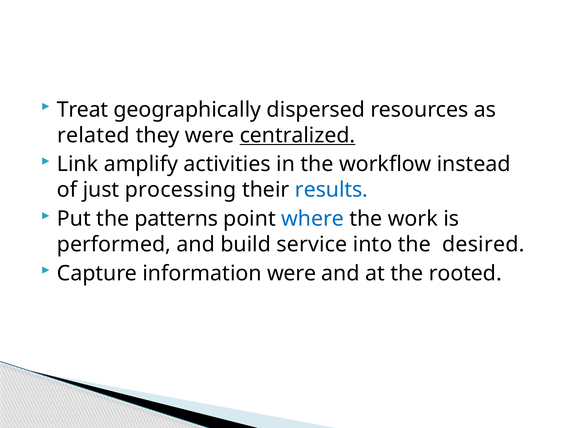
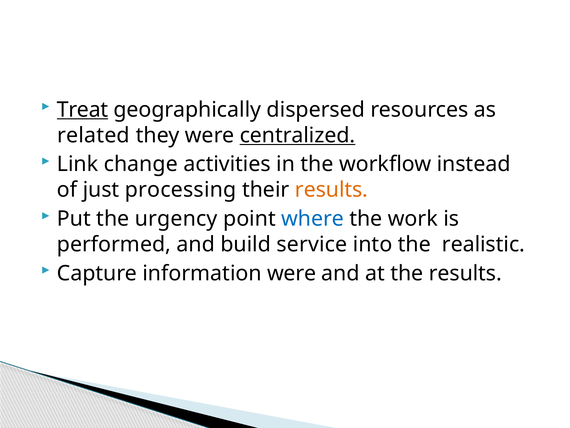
Treat underline: none -> present
amplify: amplify -> change
results at (331, 190) colour: blue -> orange
patterns: patterns -> urgency
desired: desired -> realistic
the rooted: rooted -> results
